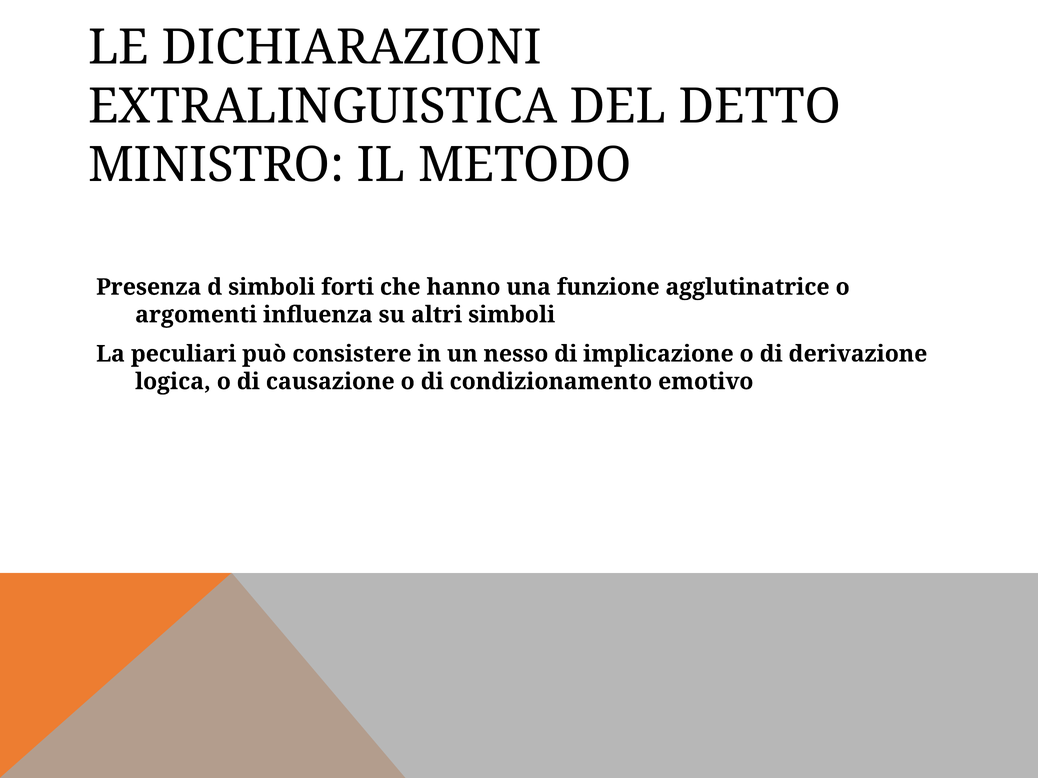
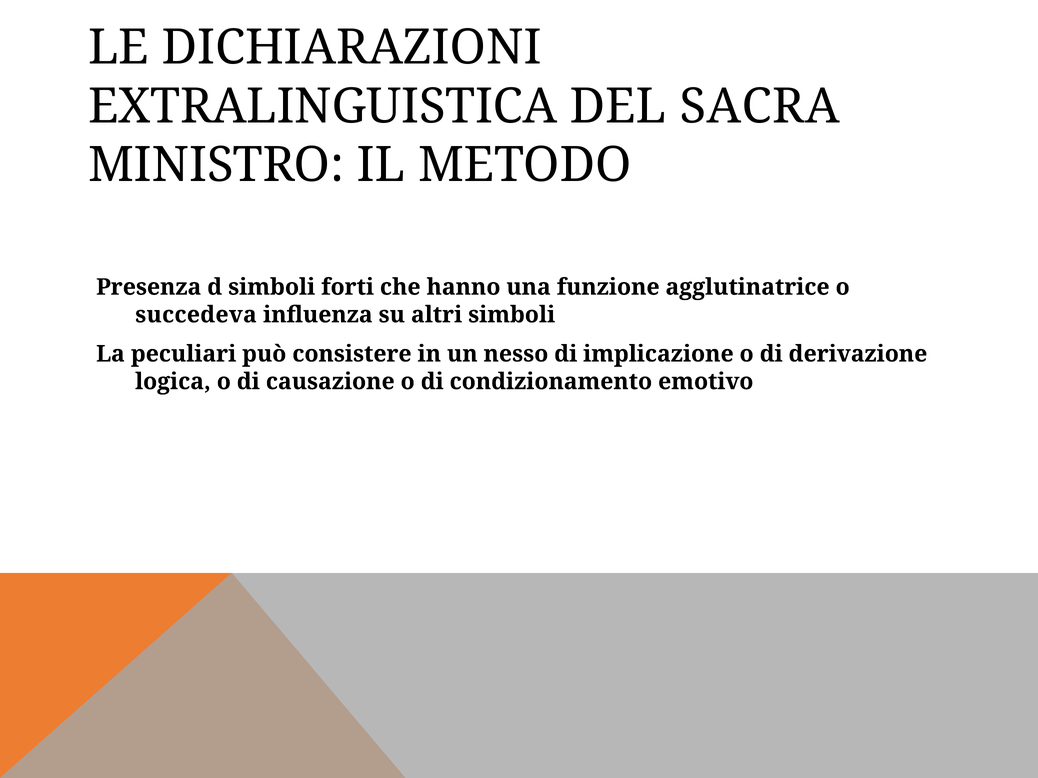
DETTO: DETTO -> SACRA
argomenti: argomenti -> succedeva
